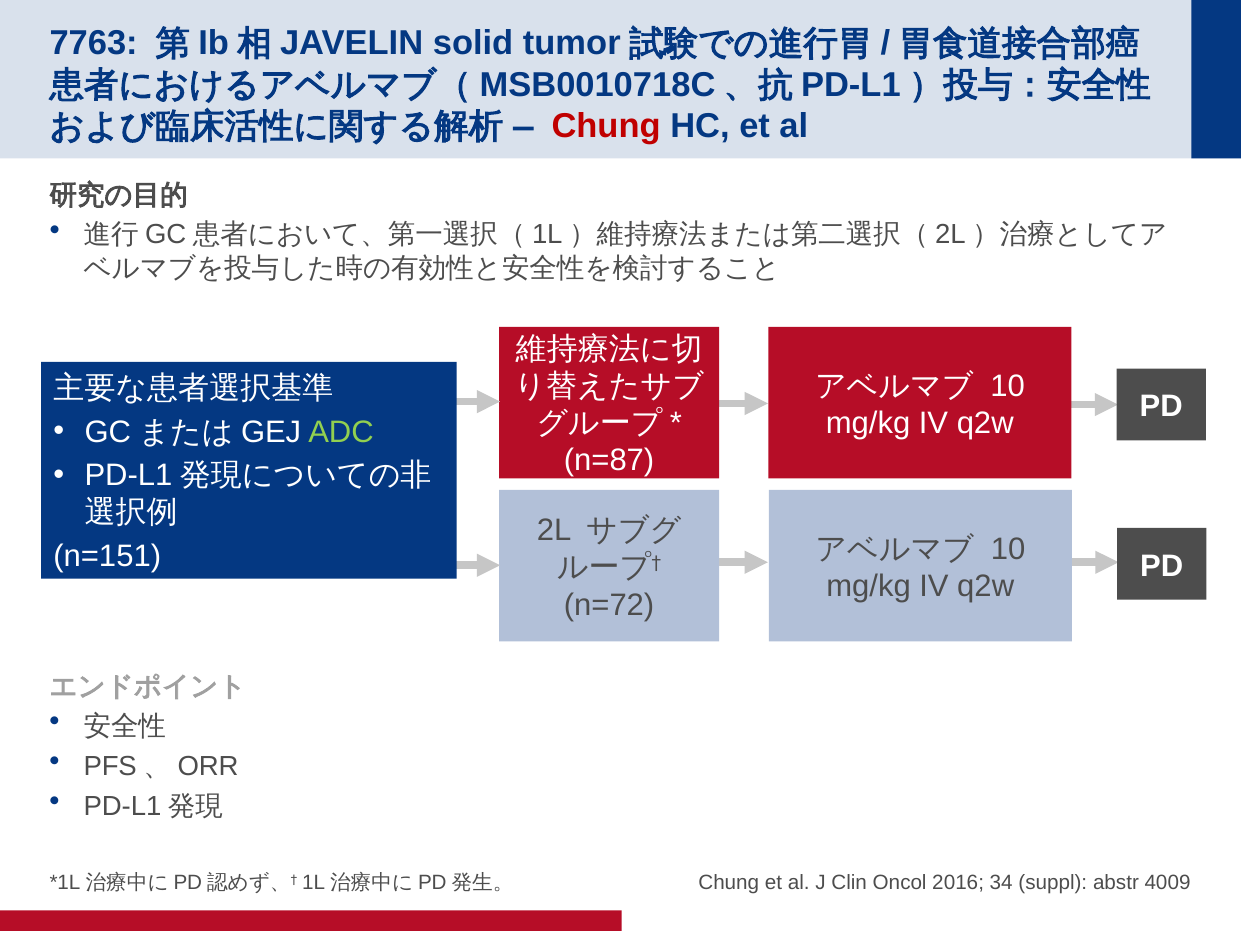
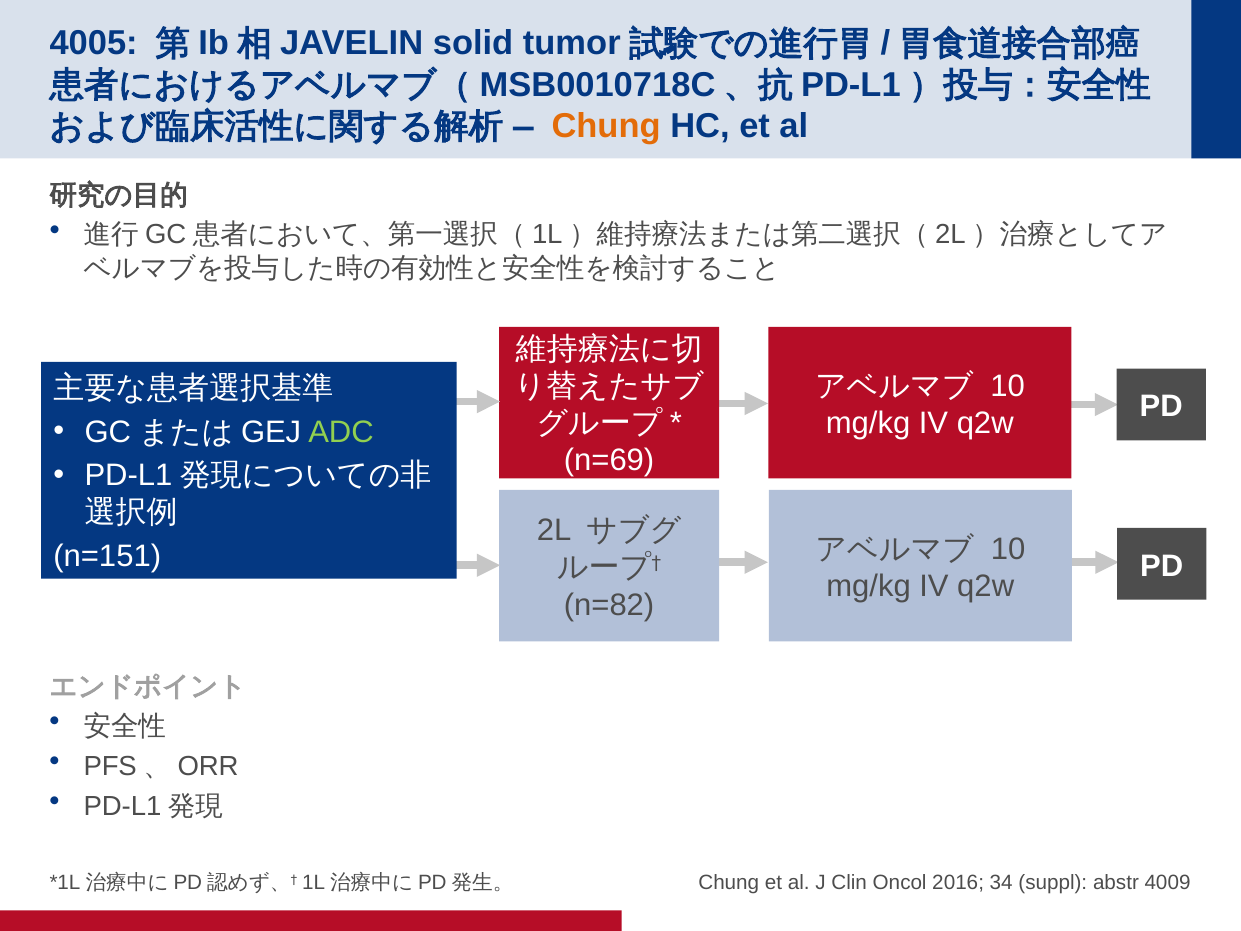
7763: 7763 -> 4005
Chung at (606, 126) colour: red -> orange
n=87: n=87 -> n=69
n=72: n=72 -> n=82
